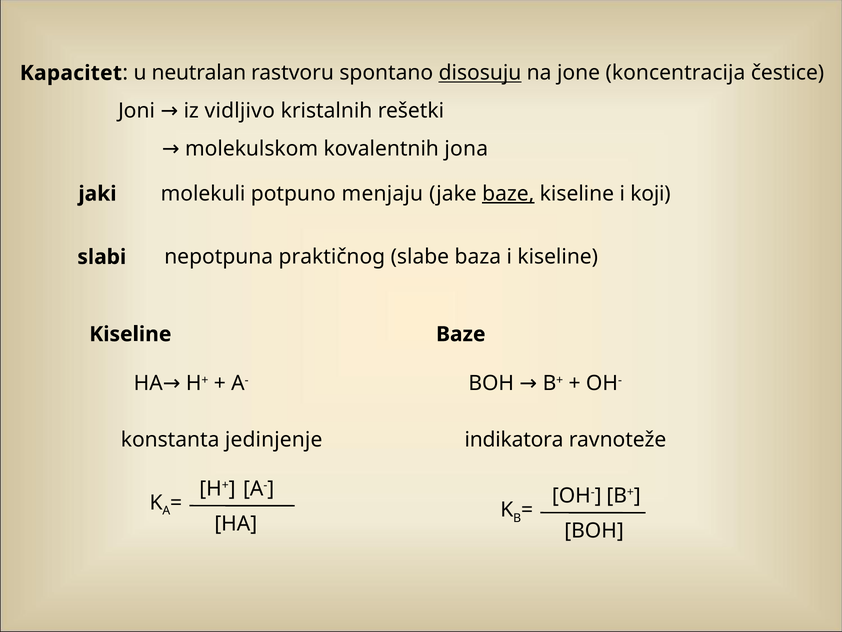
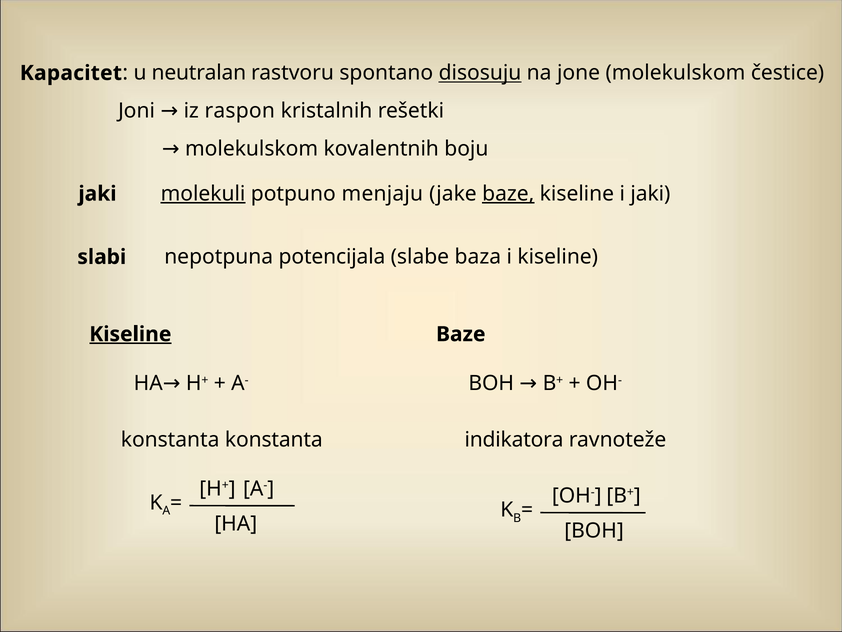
jone koncentracija: koncentracija -> molekulskom
vidljivo: vidljivo -> raspon
jona: jona -> boju
molekuli underline: none -> present
i koji: koji -> jaki
praktičnog: praktičnog -> potencijala
Kiseline at (130, 334) underline: none -> present
konstanta jedinjenje: jedinjenje -> konstanta
